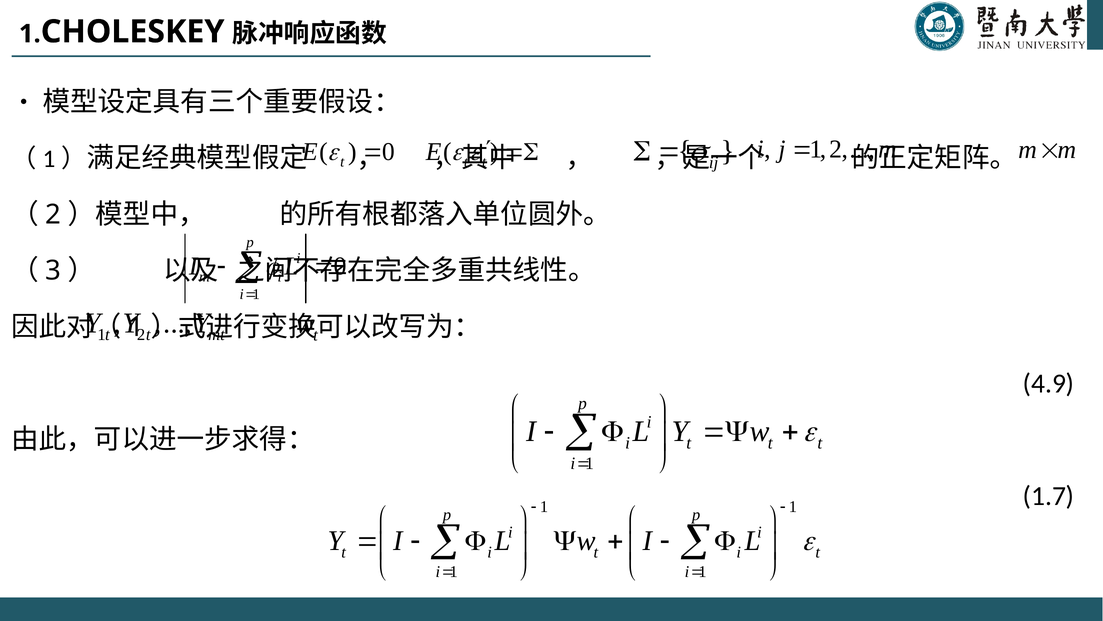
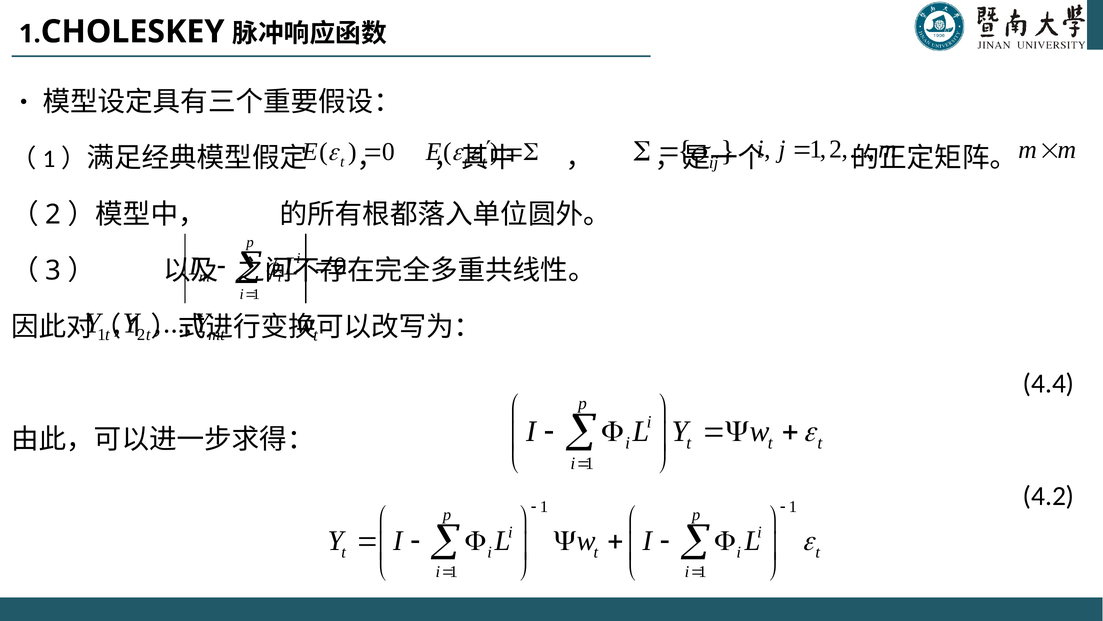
4.9: 4.9 -> 4.4
1.7: 1.7 -> 4.2
